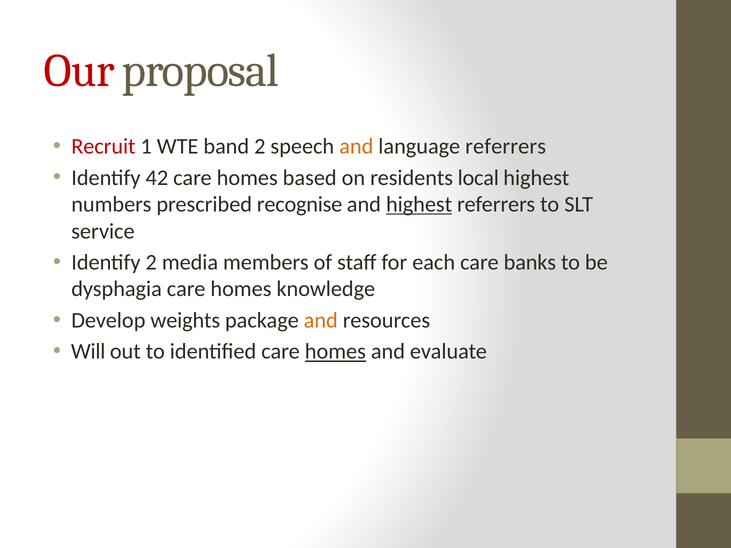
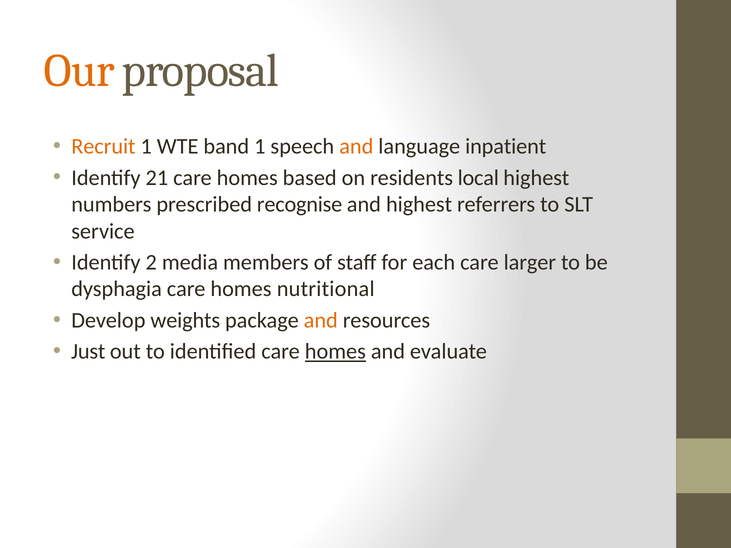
Our colour: red -> orange
Recruit colour: red -> orange
band 2: 2 -> 1
language referrers: referrers -> inpatient
42: 42 -> 21
highest at (419, 205) underline: present -> none
banks: banks -> larger
knowledge: knowledge -> nutritional
Will: Will -> Just
